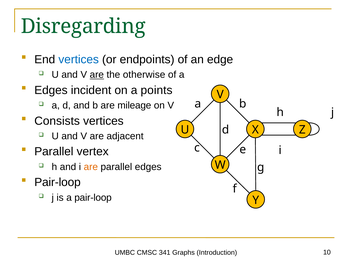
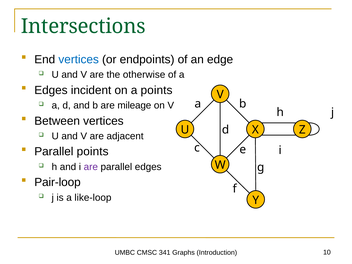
Disregarding: Disregarding -> Intersections
are at (97, 75) underline: present -> none
Consists: Consists -> Between
Parallel vertex: vertex -> points
are at (91, 167) colour: orange -> purple
a pair-loop: pair-loop -> like-loop
